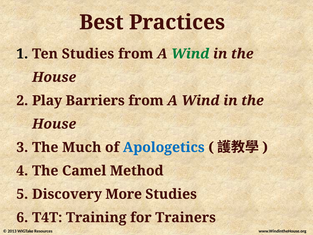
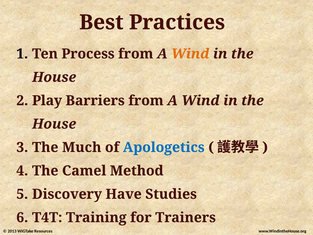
Ten Studies: Studies -> Process
Wind at (190, 54) colour: green -> orange
More: More -> Have
